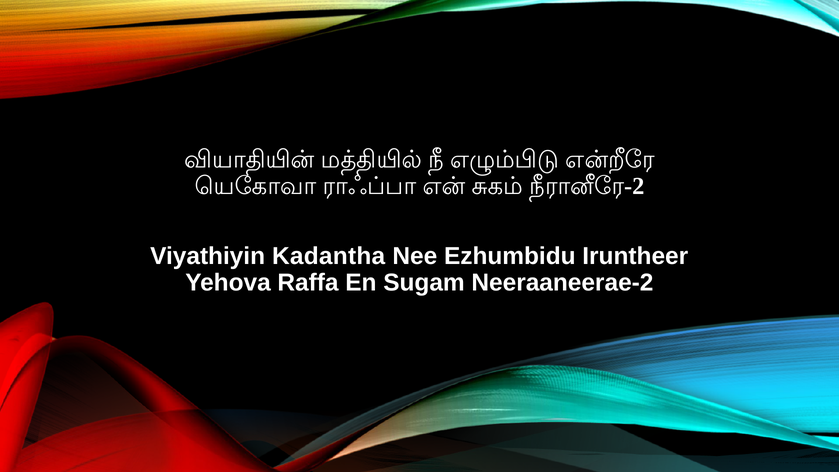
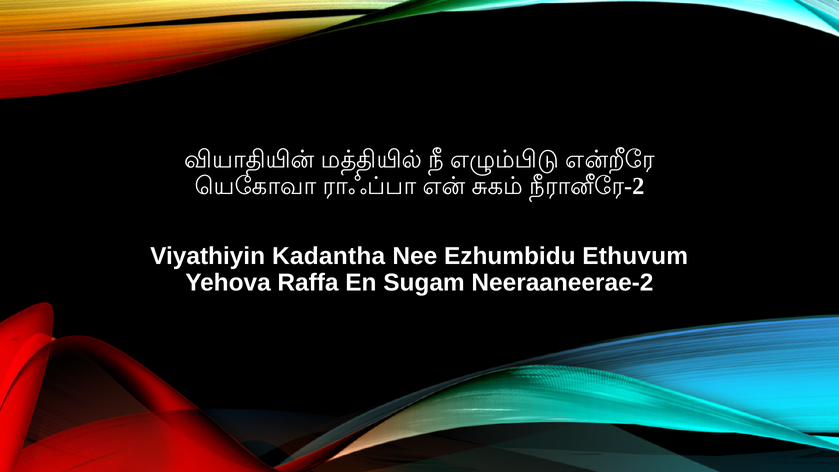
Iruntheer: Iruntheer -> Ethuvum
